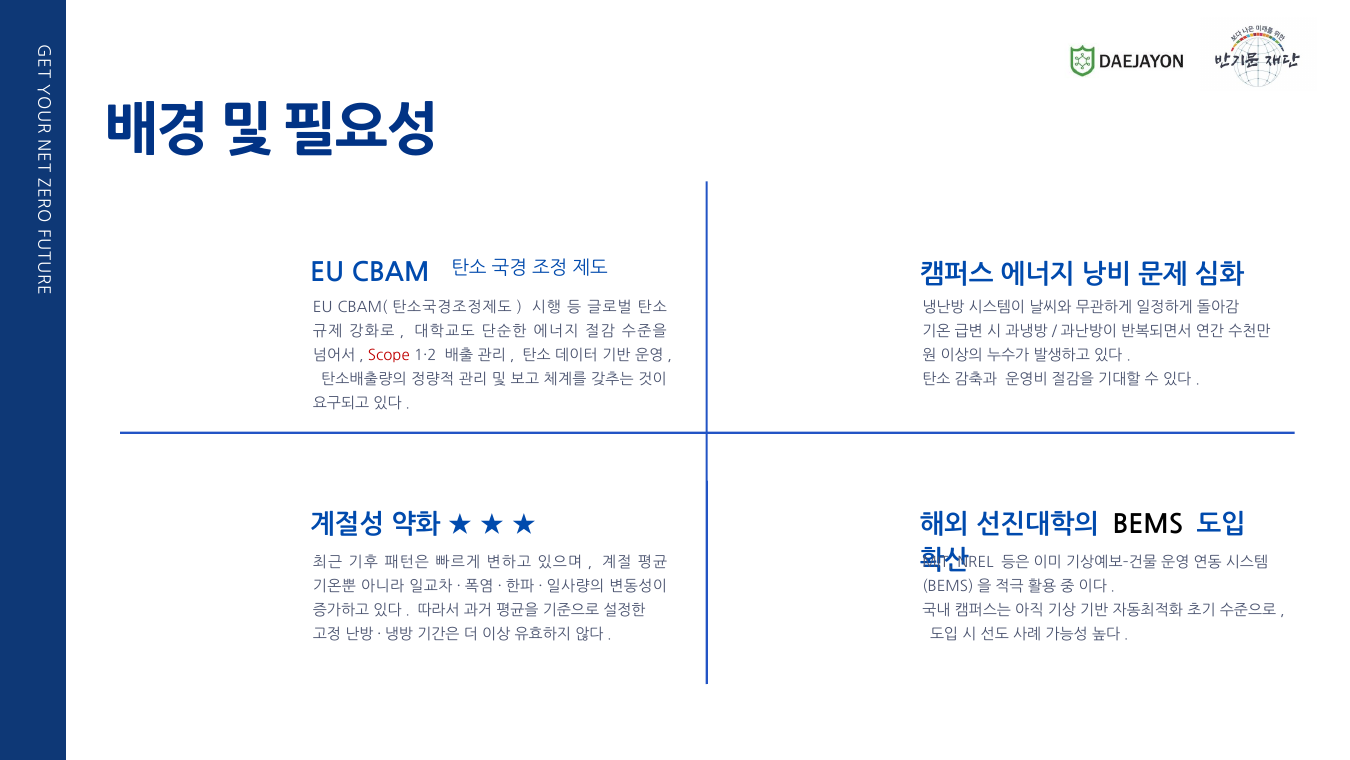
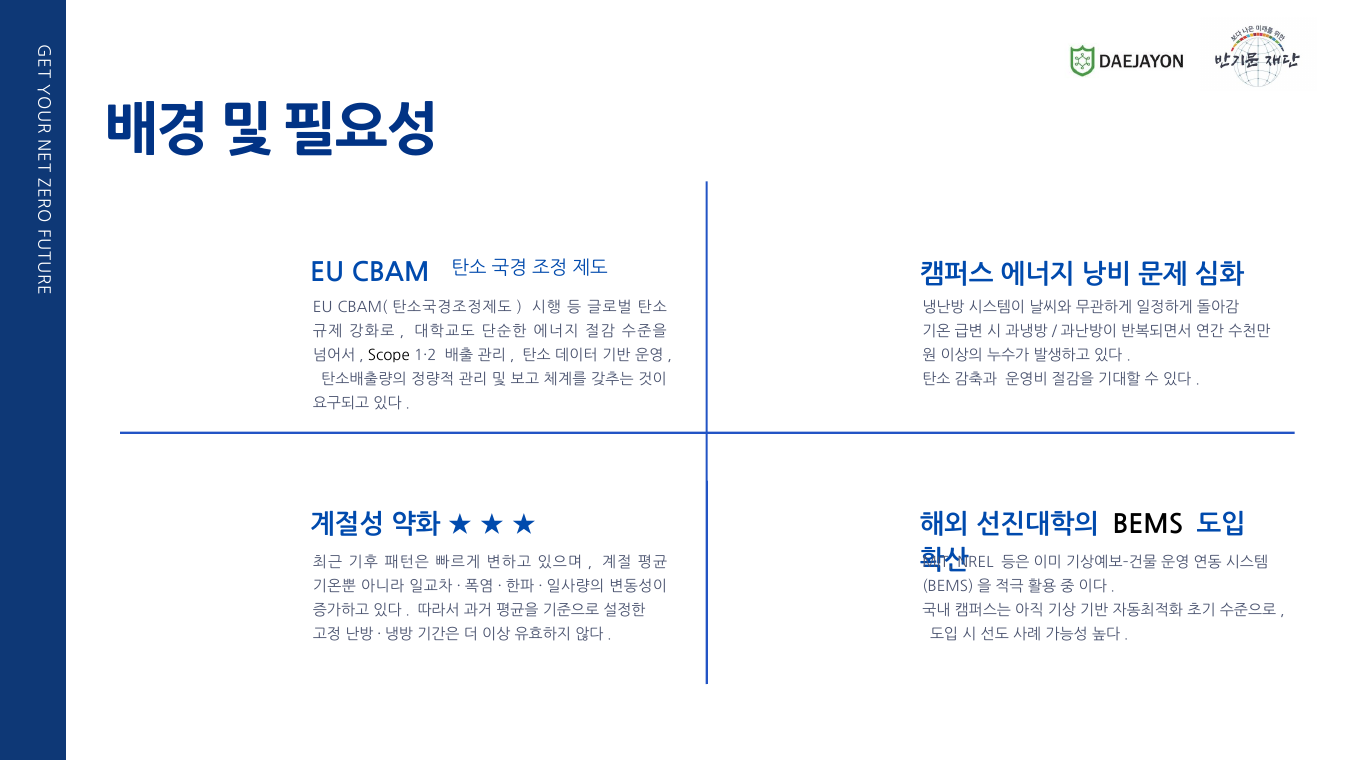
Scope colour: red -> black
